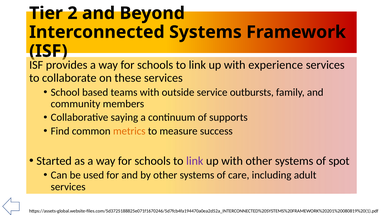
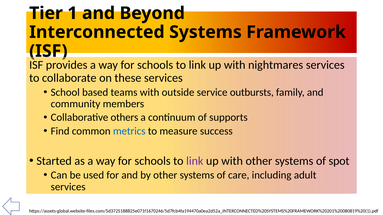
2: 2 -> 1
experience: experience -> nightmares
saying: saying -> others
metrics colour: orange -> blue
